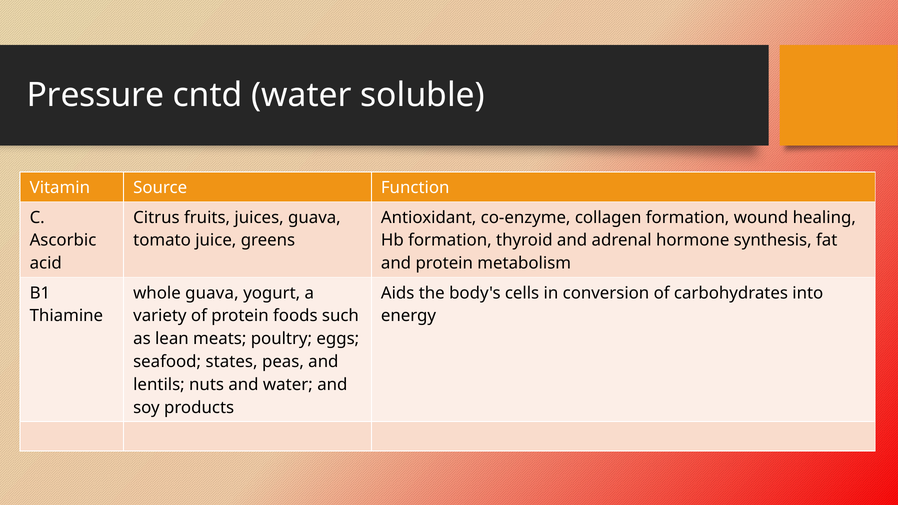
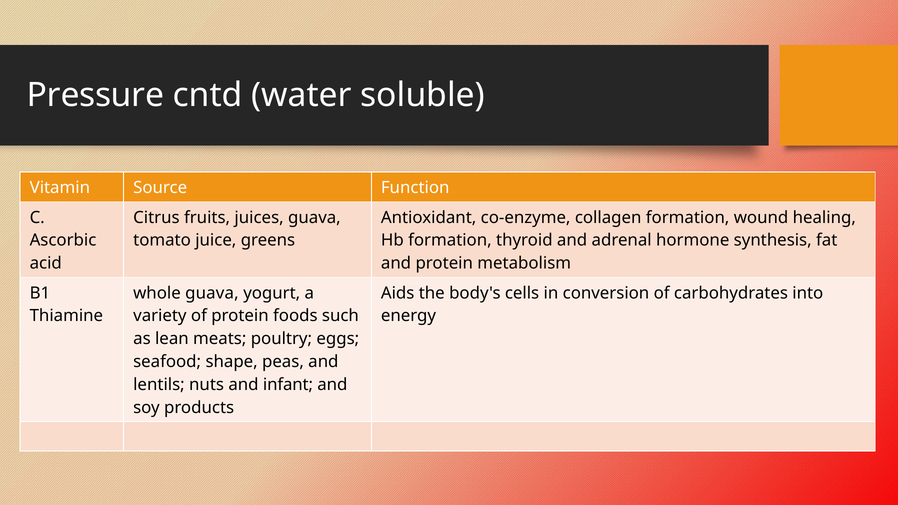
states: states -> shape
and water: water -> infant
